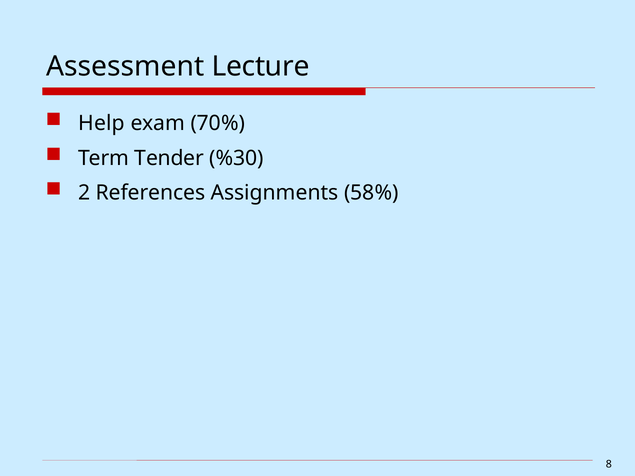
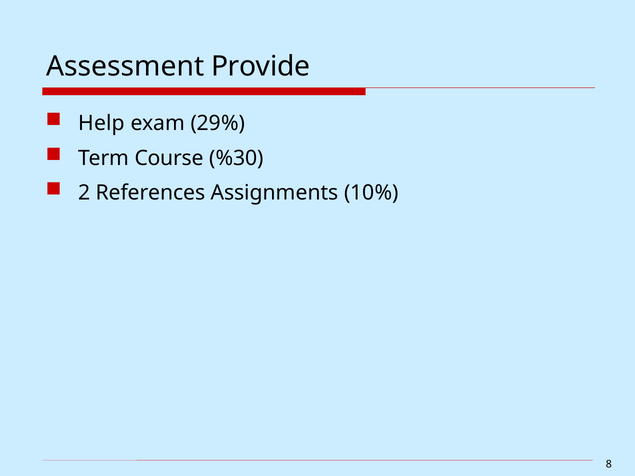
Lecture: Lecture -> Provide
70%: 70% -> 29%
Tender: Tender -> Course
58%: 58% -> 10%
